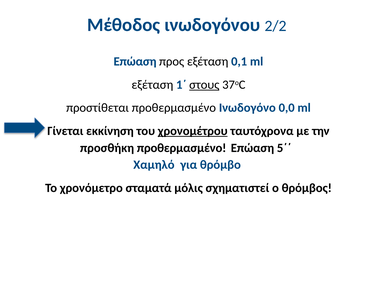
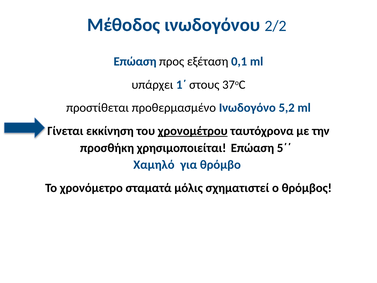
εξέταση at (152, 85): εξέταση -> υπάρχει
στους underline: present -> none
0,0: 0,0 -> 5,2
προσθήκη προθερμασμένο: προθερμασμένο -> χρησιμοποιείται
